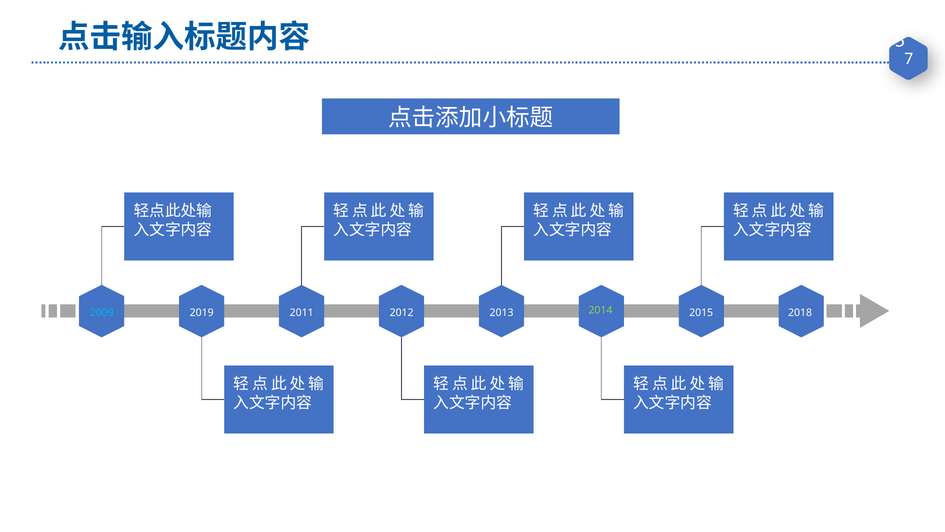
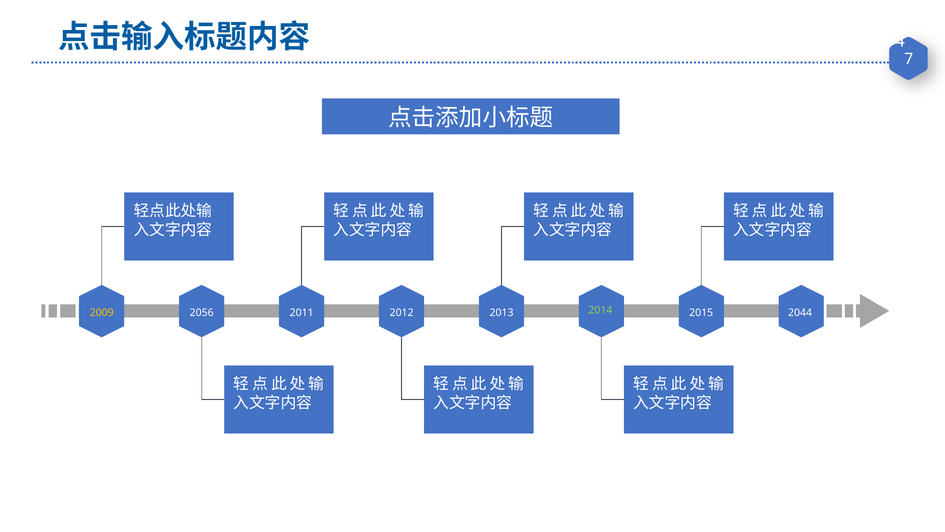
5: 5 -> 4
2009 colour: light blue -> yellow
2019: 2019 -> 2056
2018: 2018 -> 2044
